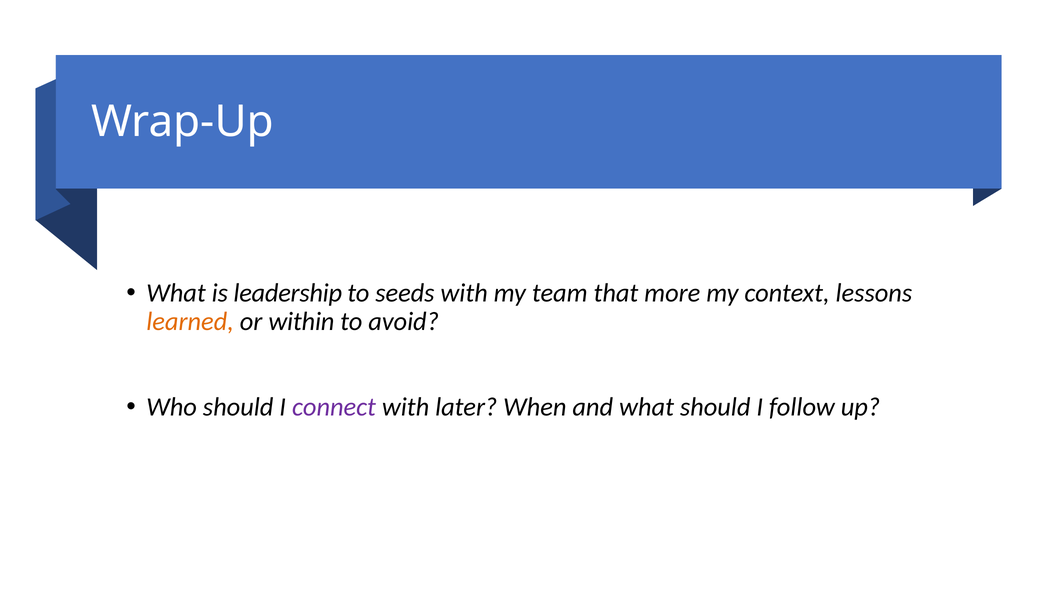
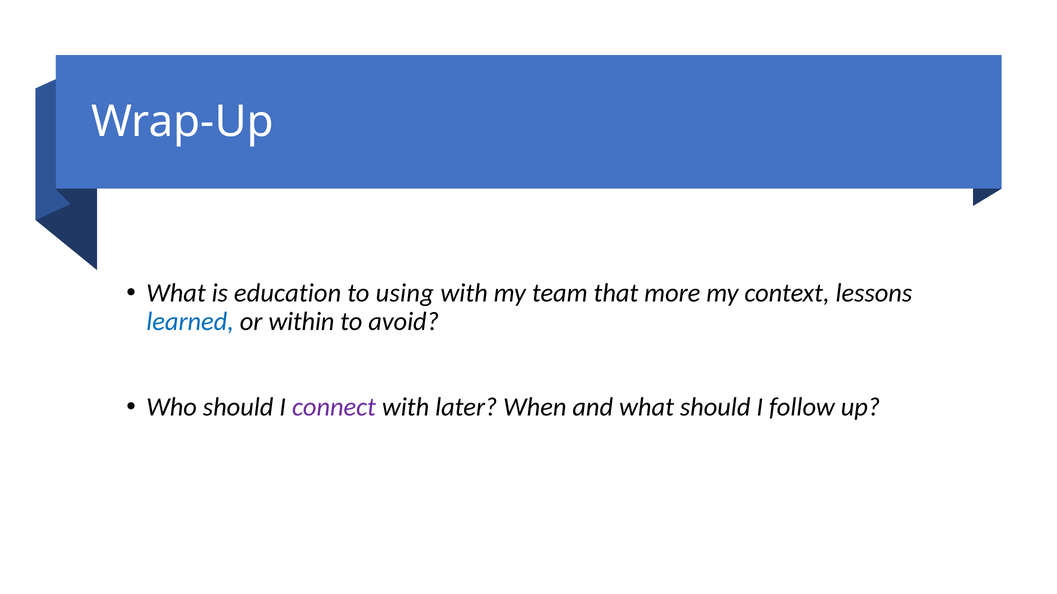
leadership: leadership -> education
seeds: seeds -> using
learned colour: orange -> blue
